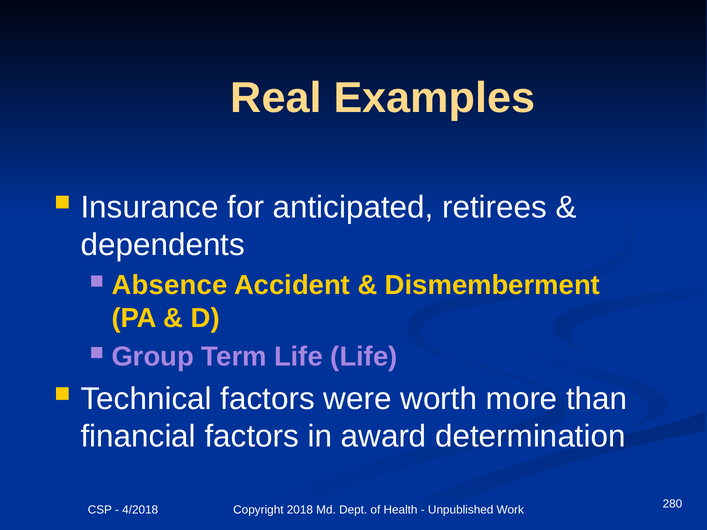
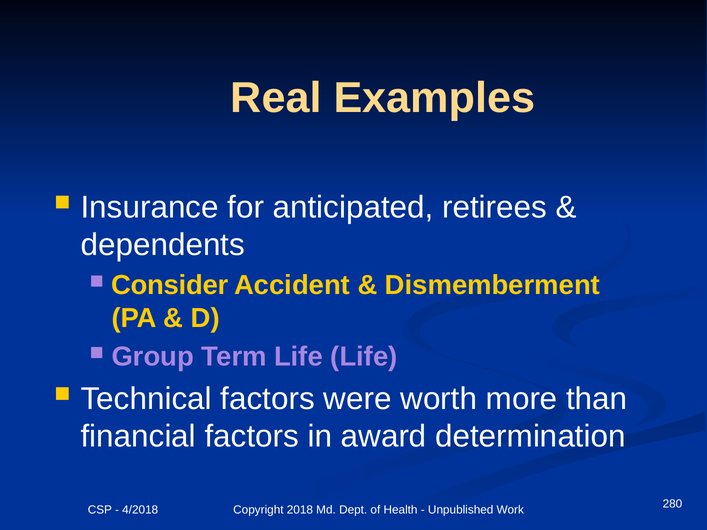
Absence: Absence -> Consider
